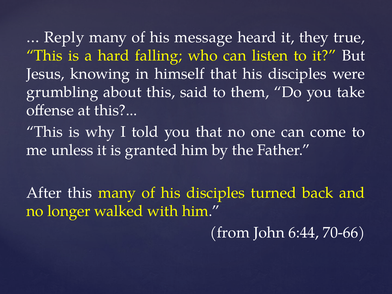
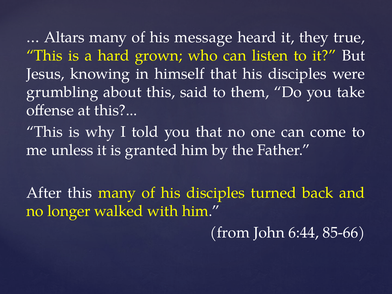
Reply: Reply -> Altars
falling: falling -> grown
70-66: 70-66 -> 85-66
